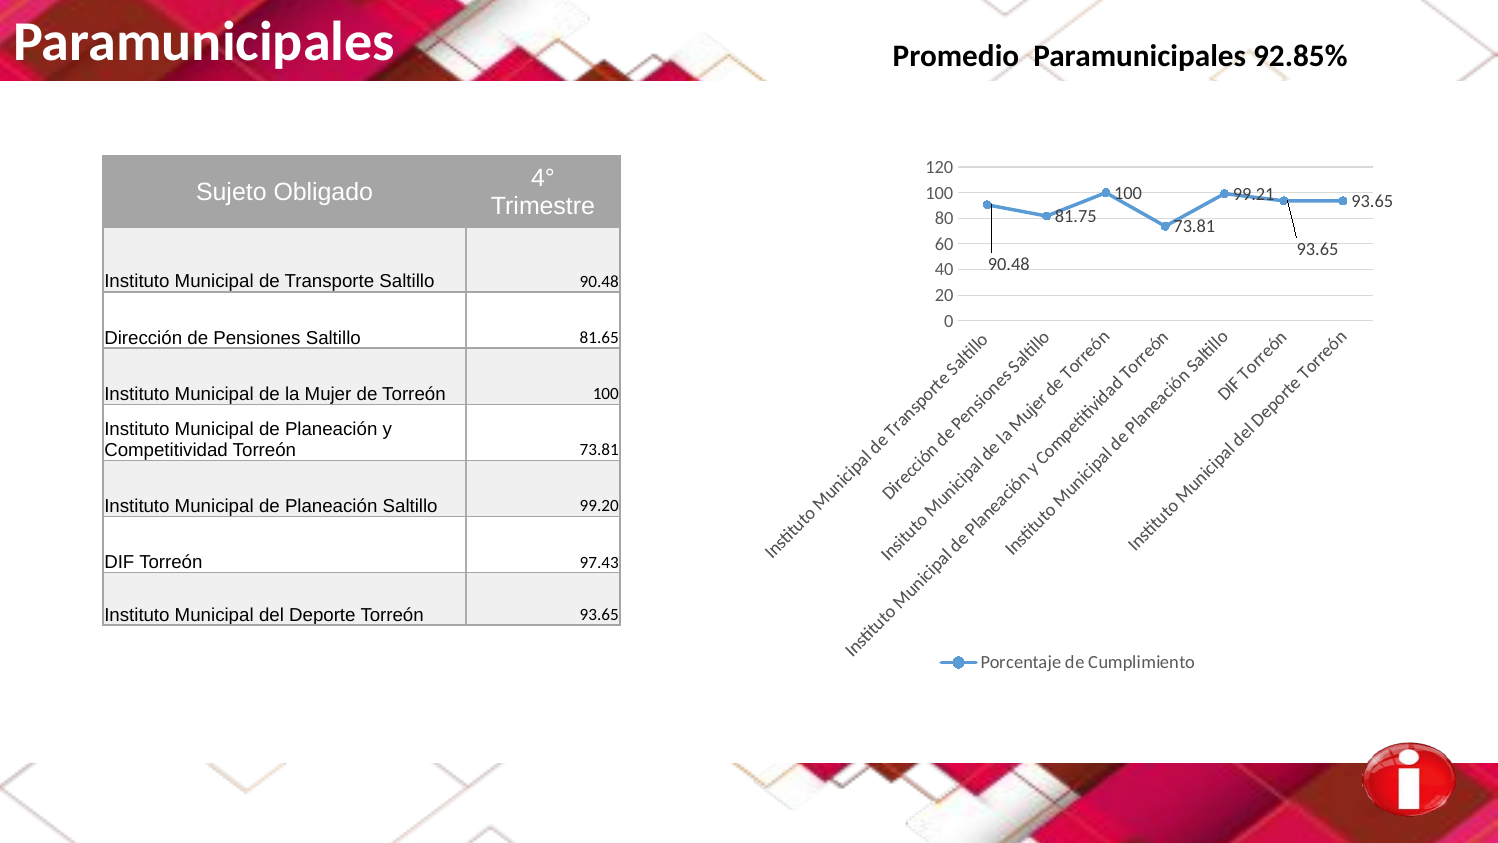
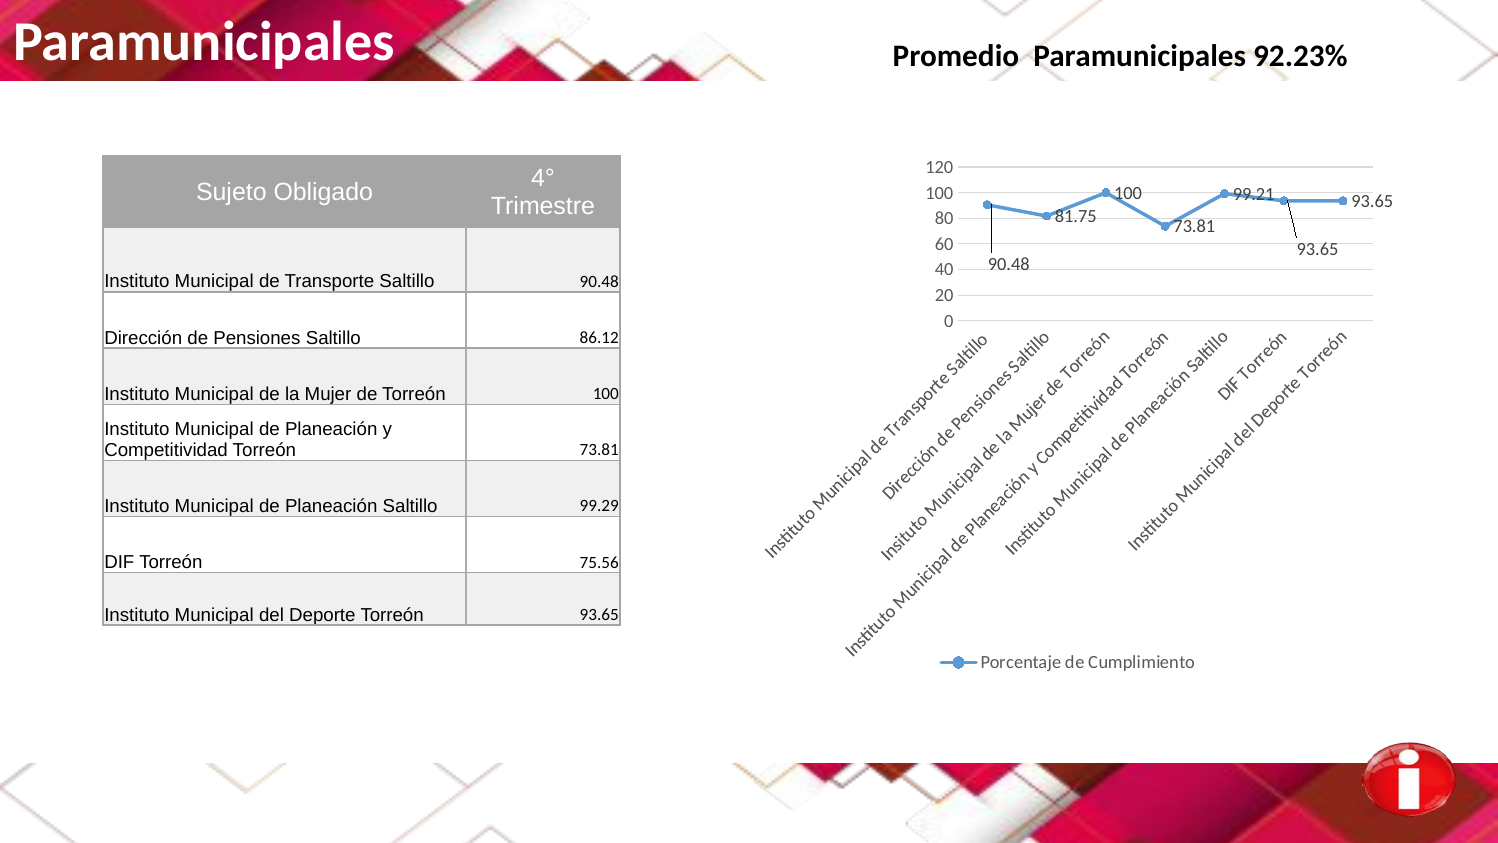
92.85%: 92.85% -> 92.23%
81.65: 81.65 -> 86.12
99.20: 99.20 -> 99.29
97.43: 97.43 -> 75.56
